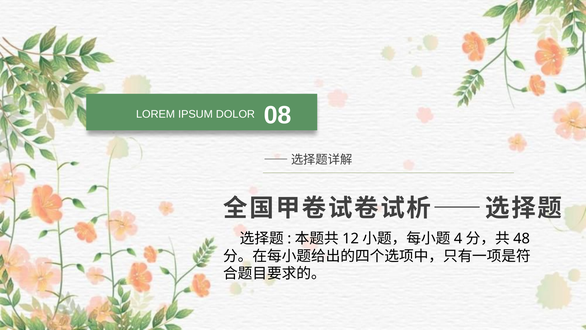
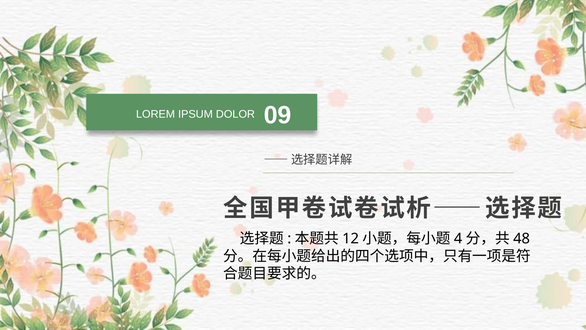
08: 08 -> 09
